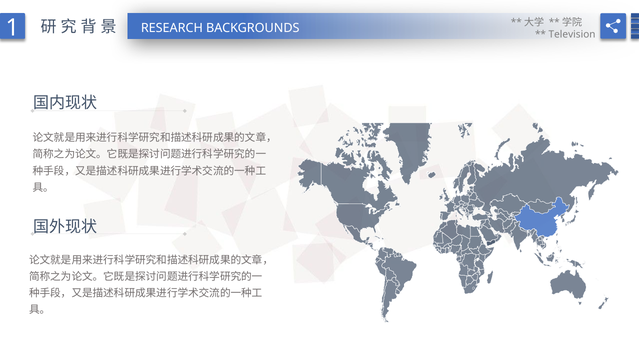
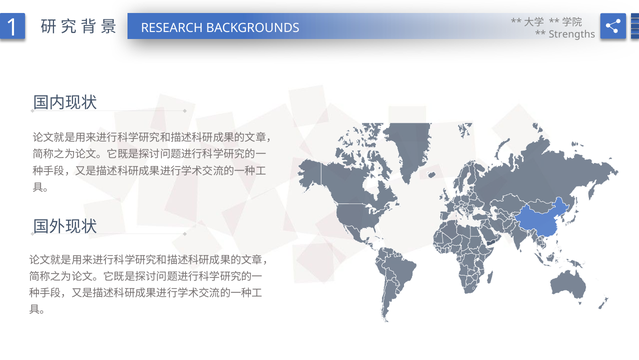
Television: Television -> Strengths
